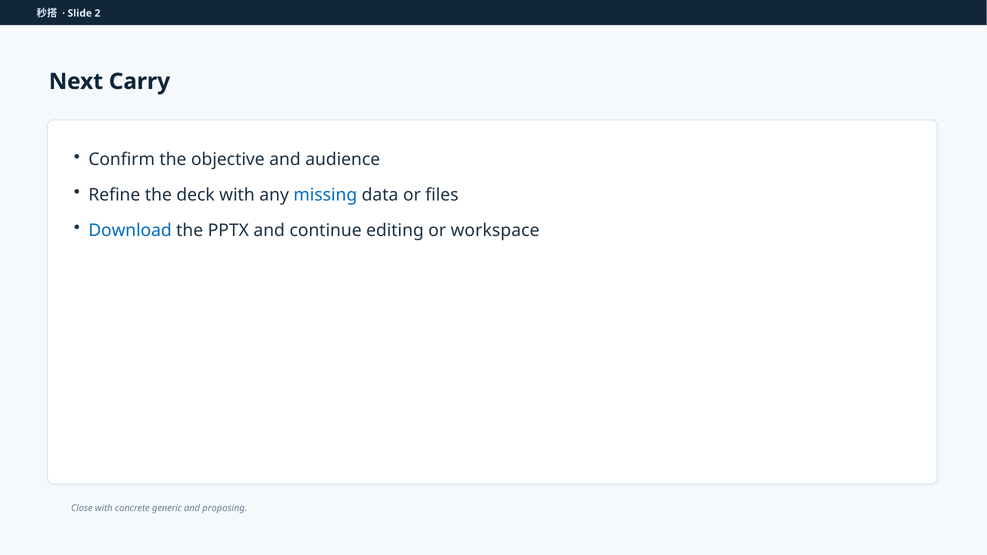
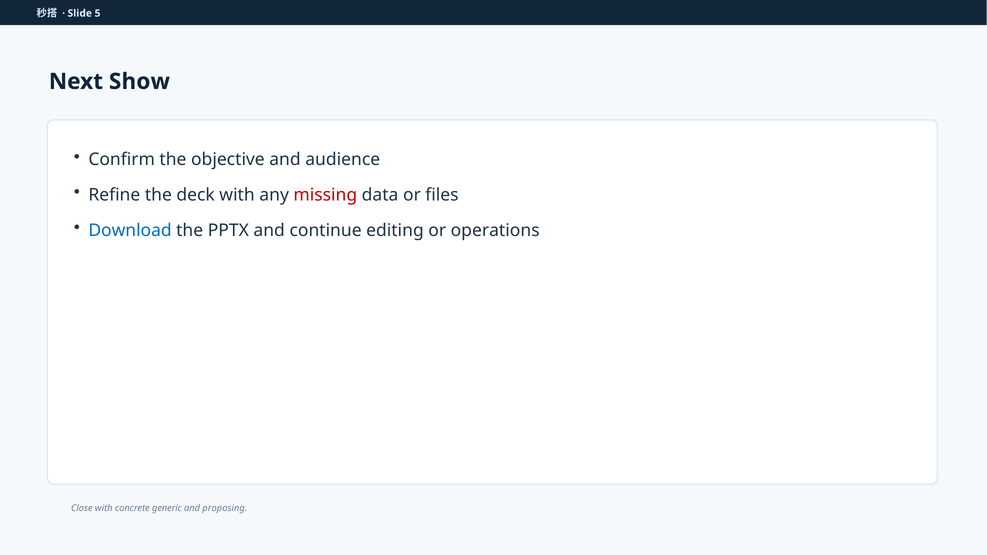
2: 2 -> 5
Carry: Carry -> Show
missing colour: blue -> red
workspace: workspace -> operations
